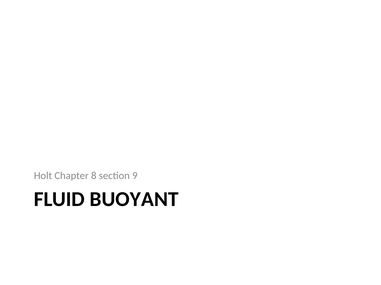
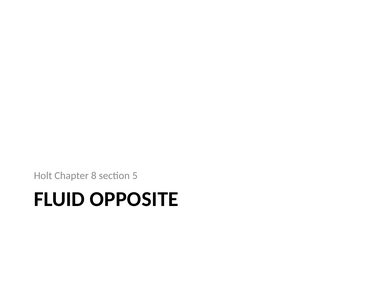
9: 9 -> 5
BUOYANT: BUOYANT -> OPPOSITE
